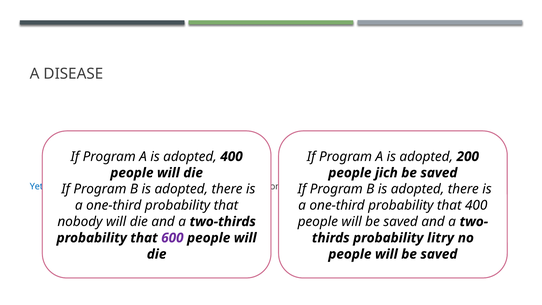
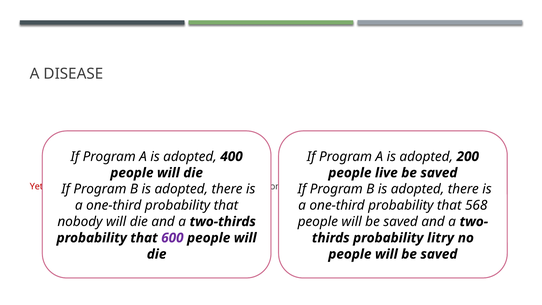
jich: jich -> live
Yet colour: blue -> red
that 400: 400 -> 568
